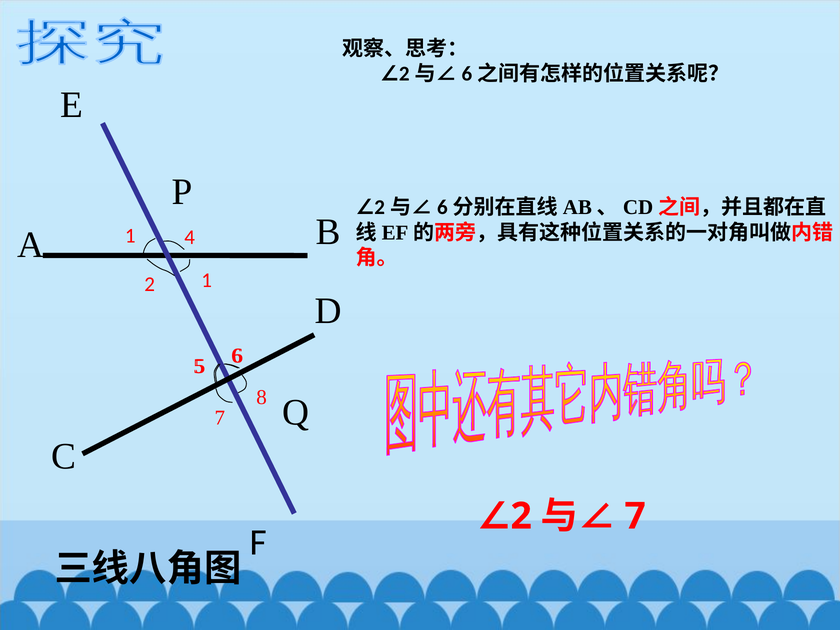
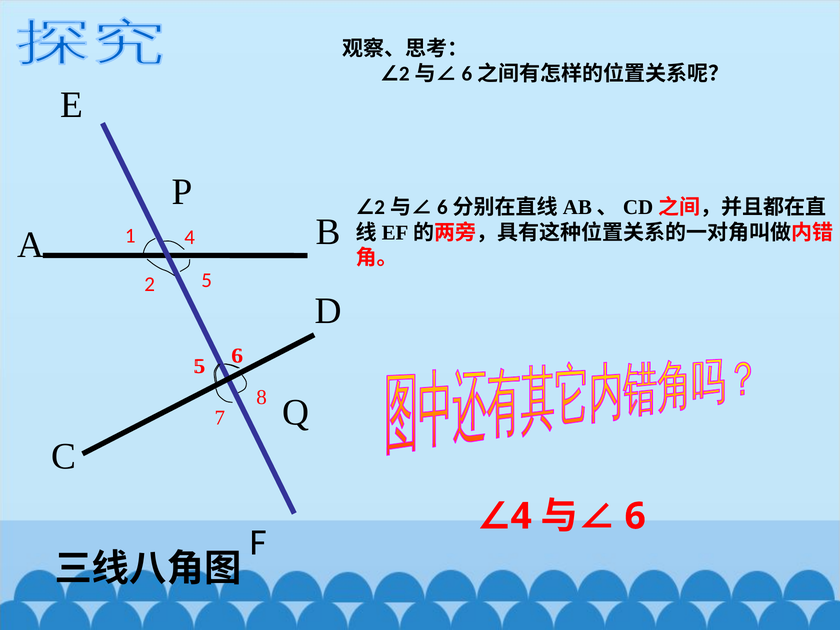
2 1: 1 -> 5
2 at (521, 516): 2 -> 4
7 at (635, 516): 7 -> 6
